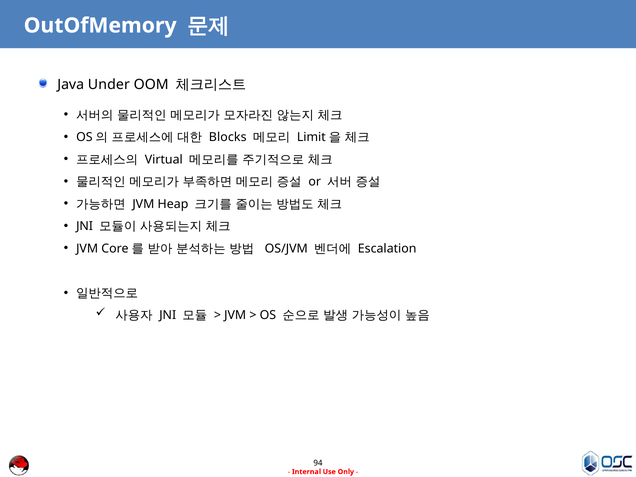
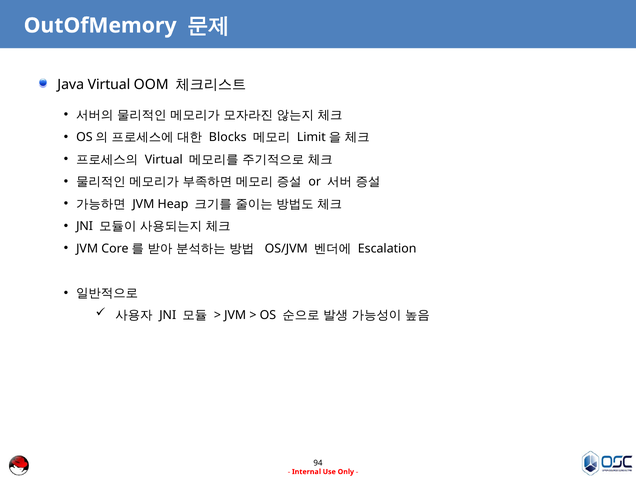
Java Under: Under -> Virtual
